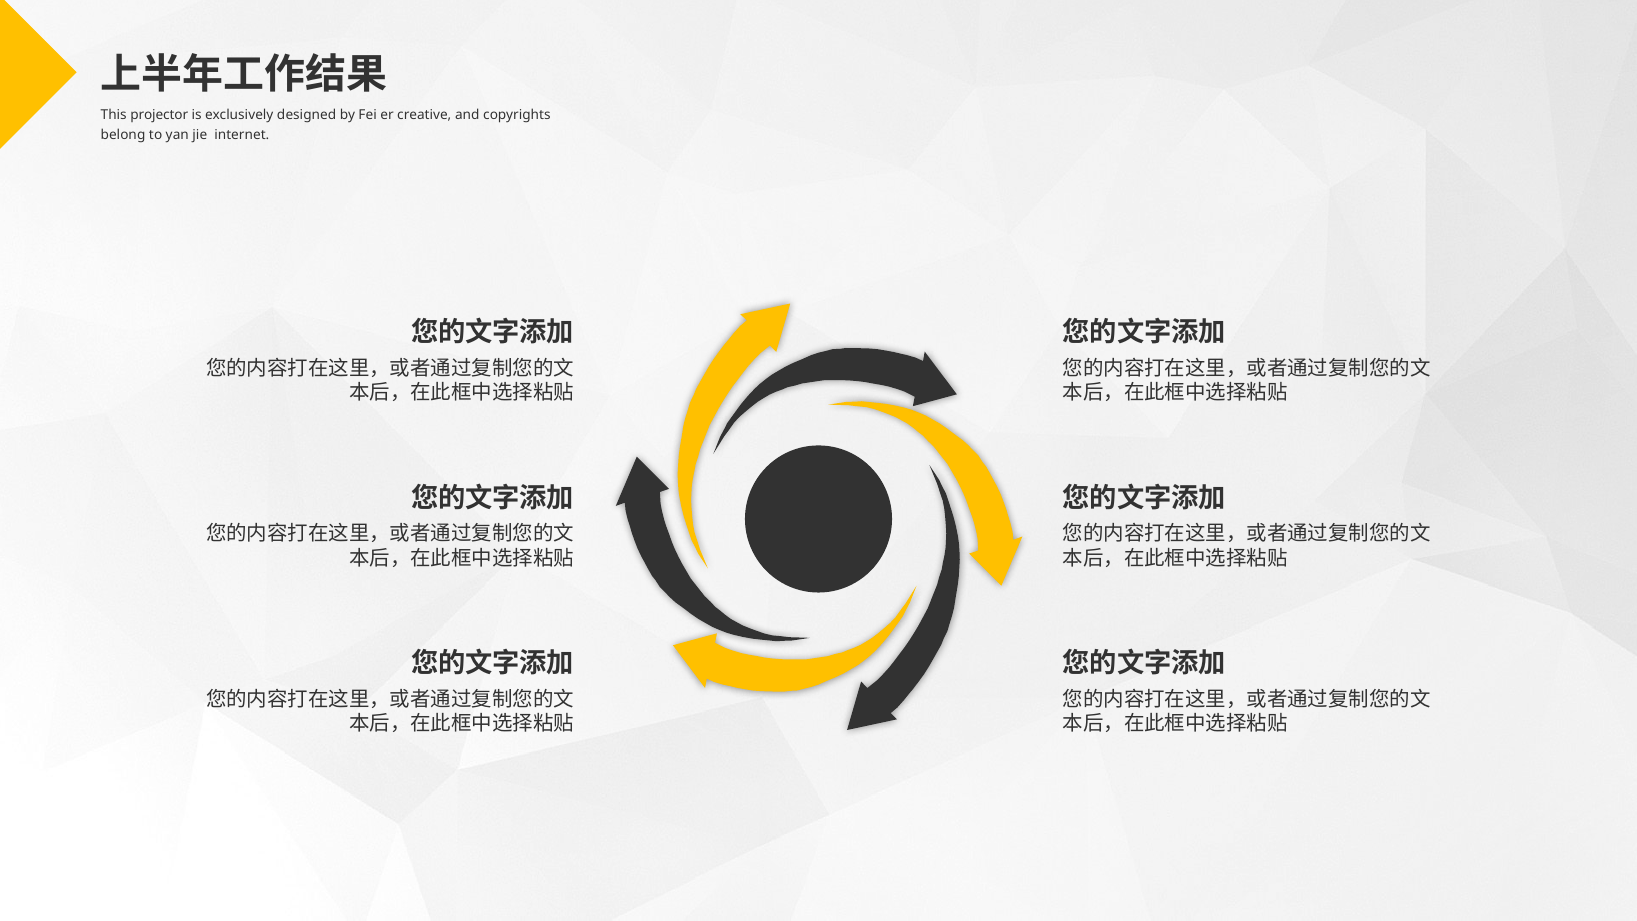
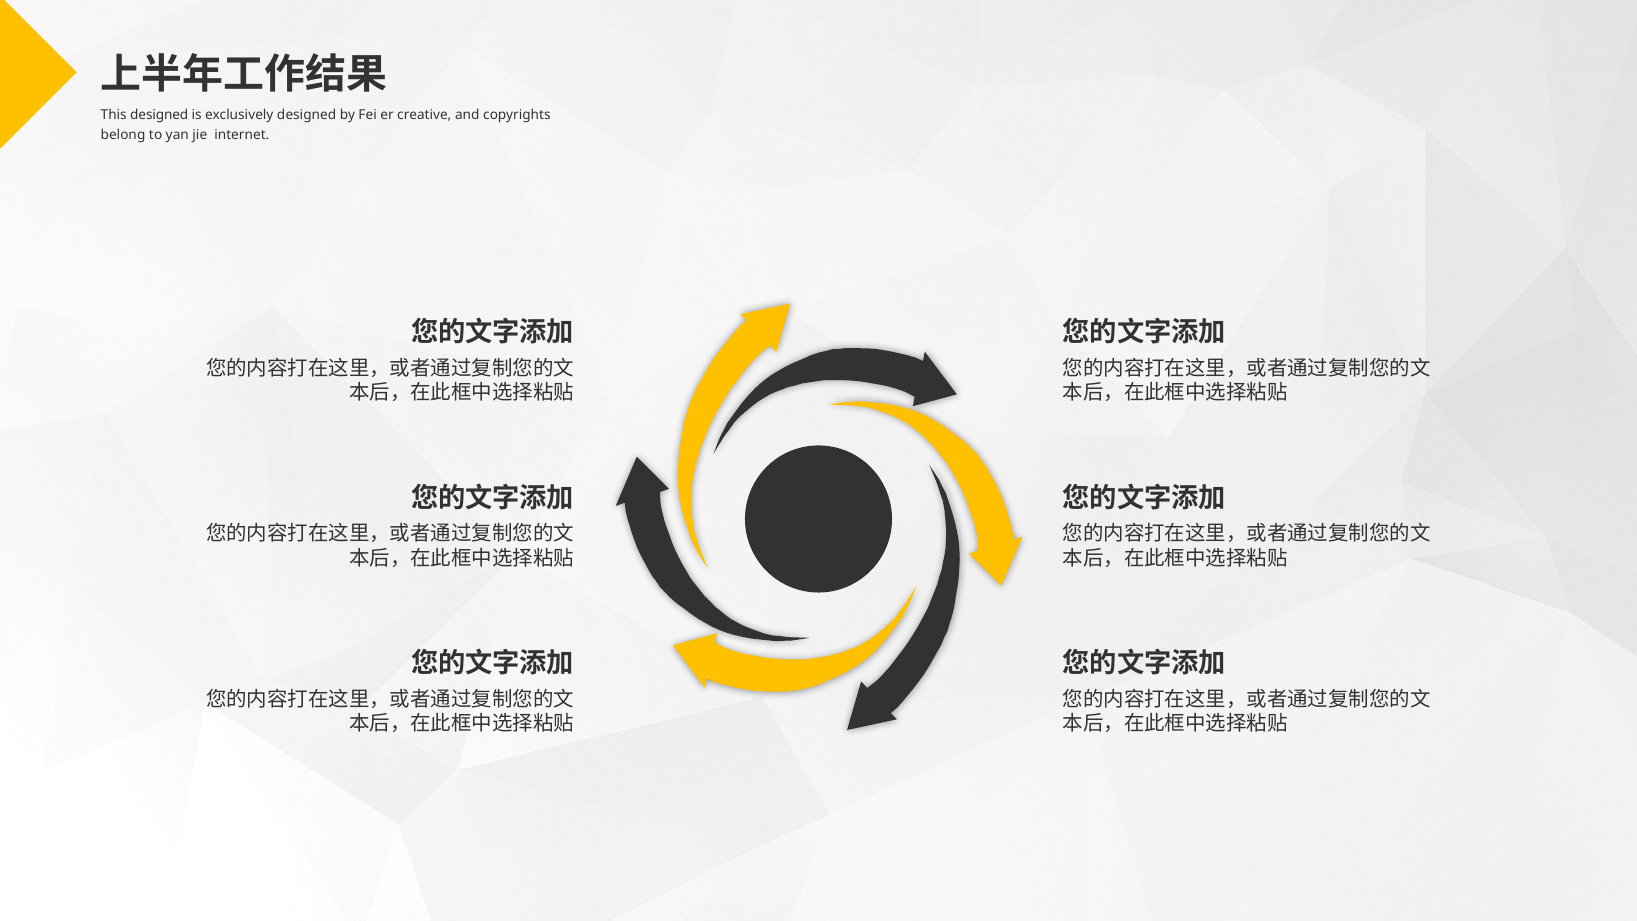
This projector: projector -> designed
